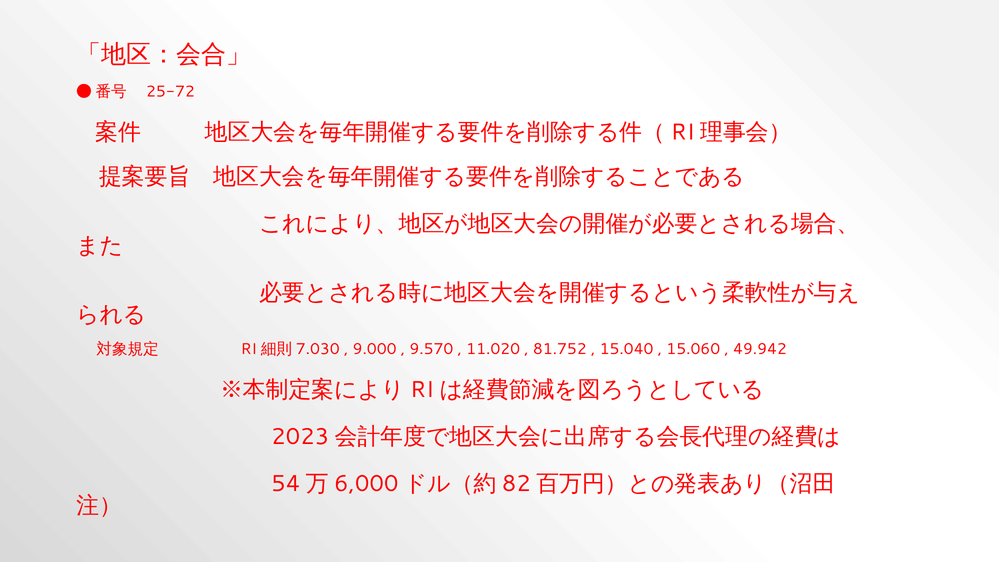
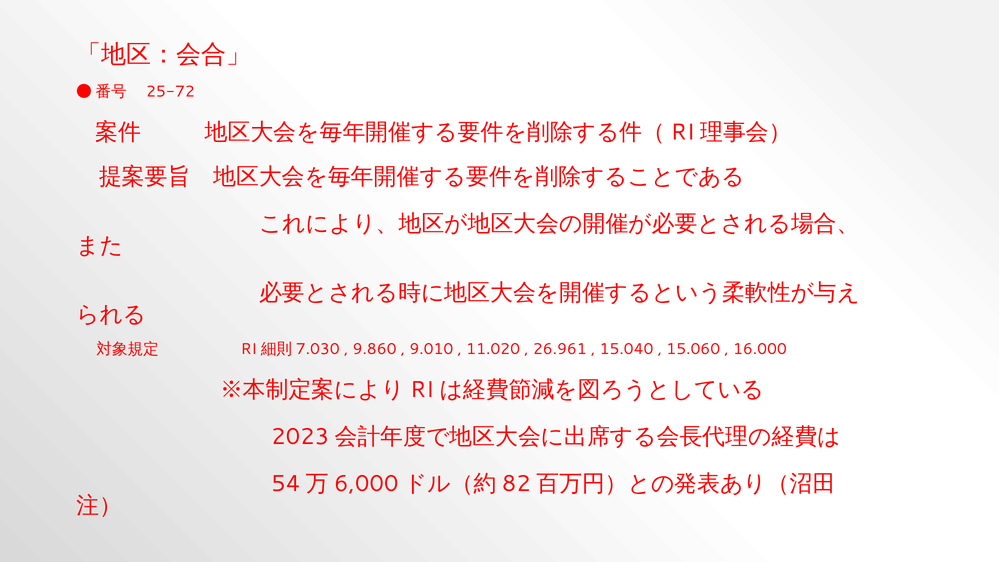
9.000: 9.000 -> 9.860
9.570: 9.570 -> 9.010
81.752: 81.752 -> 26.961
49.942: 49.942 -> 16.000
